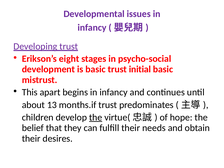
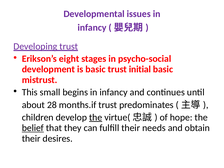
apart: apart -> small
13: 13 -> 28
belief underline: none -> present
